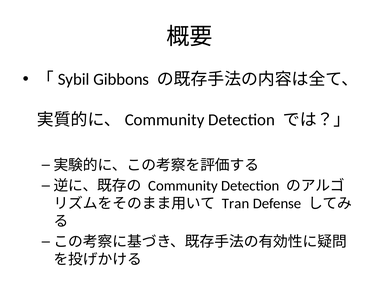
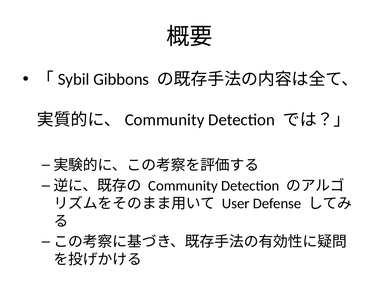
Tran: Tran -> User
